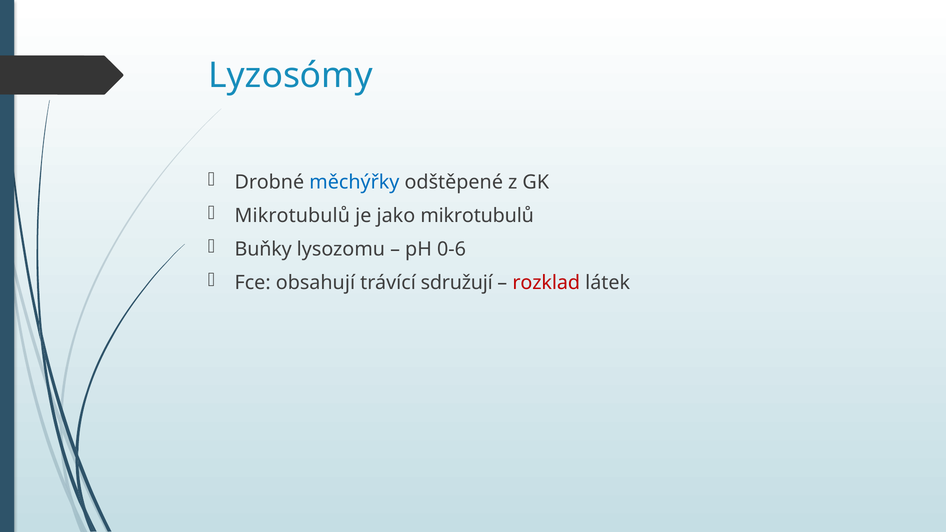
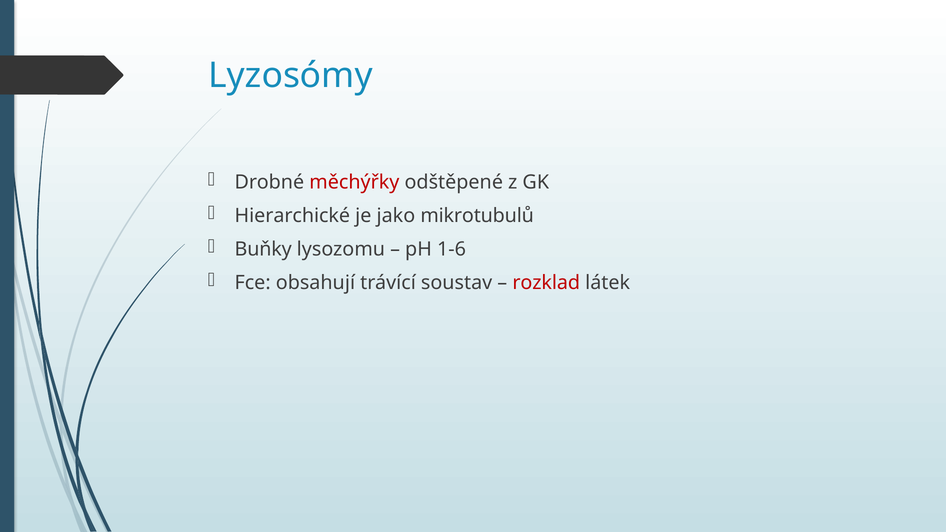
měchýřky colour: blue -> red
Mikrotubulů at (292, 216): Mikrotubulů -> Hierarchické
0-6: 0-6 -> 1-6
sdružují: sdružují -> soustav
